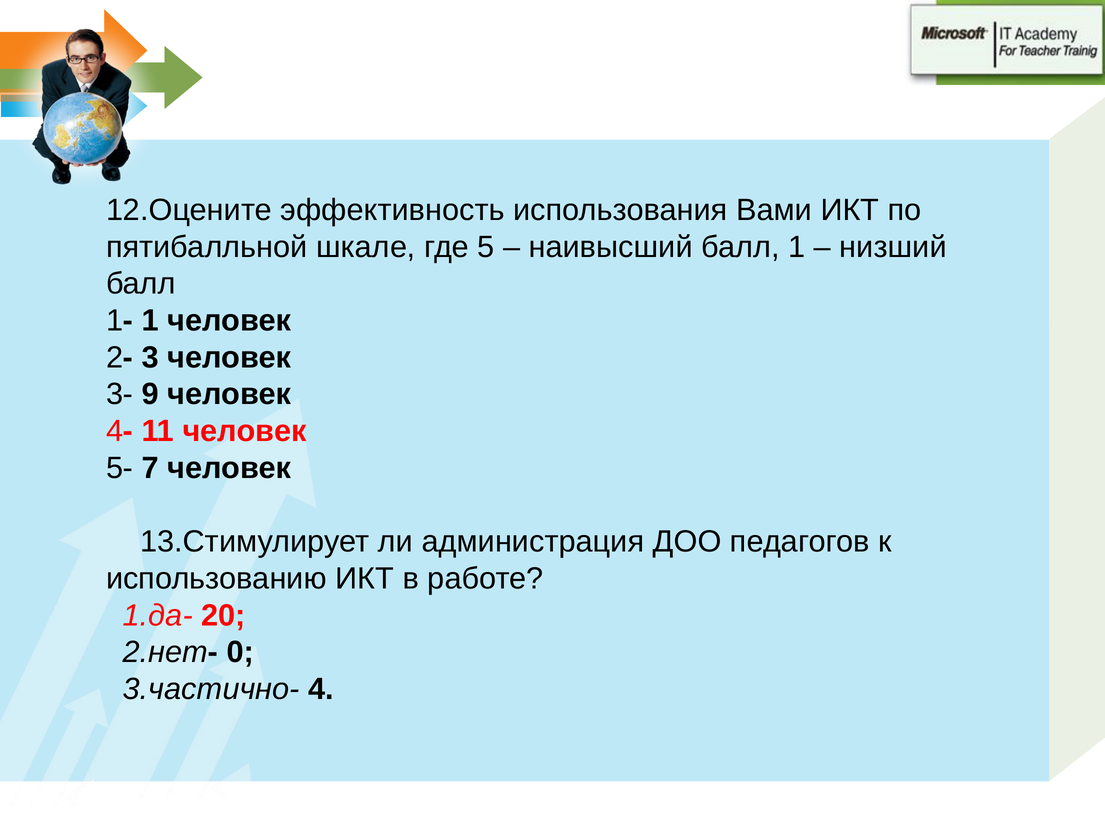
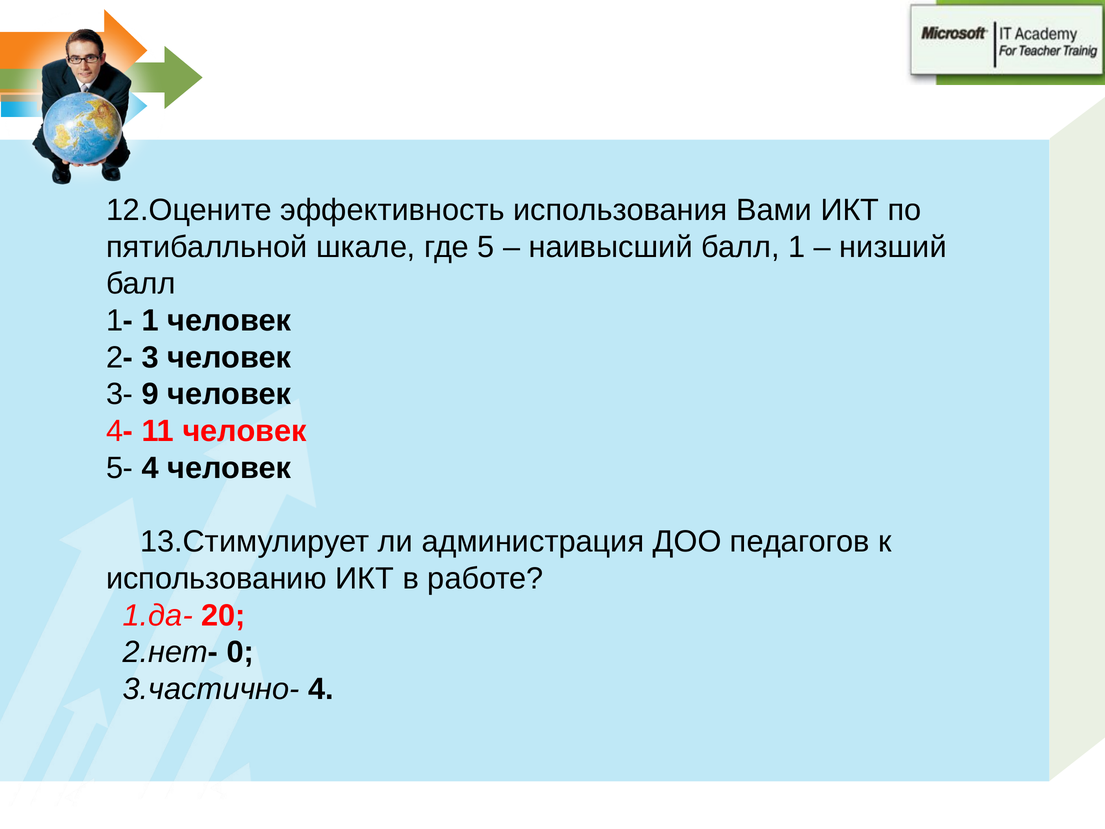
5- 7: 7 -> 4
